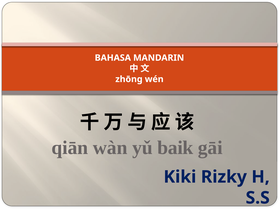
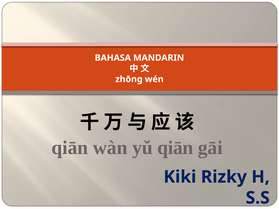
yǔ baik: baik -> qiān
